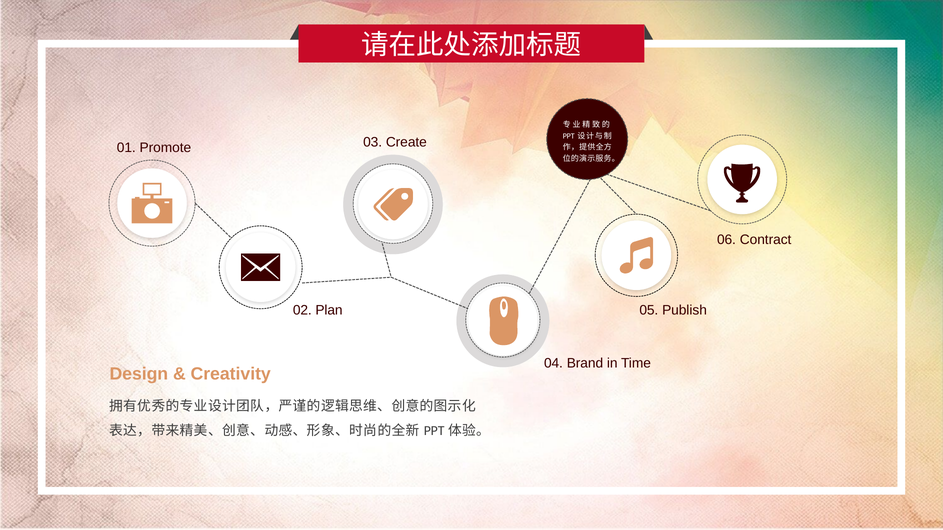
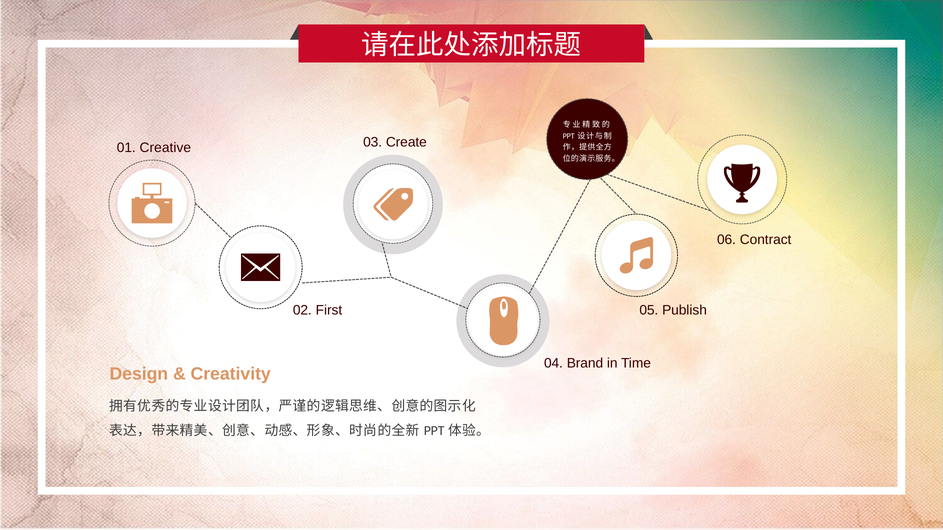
Promote: Promote -> Creative
Plan: Plan -> First
